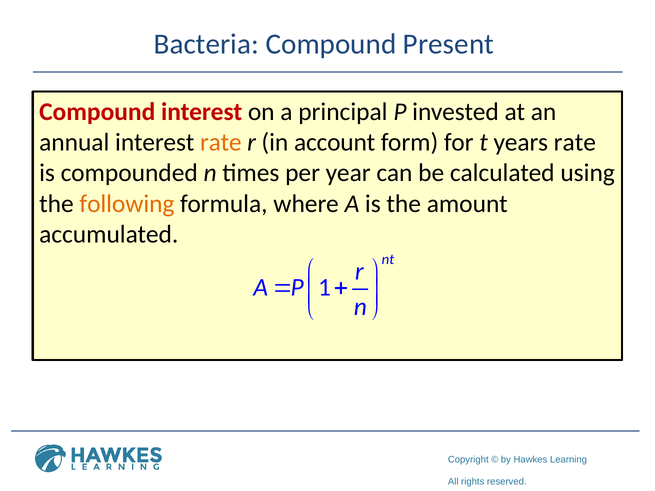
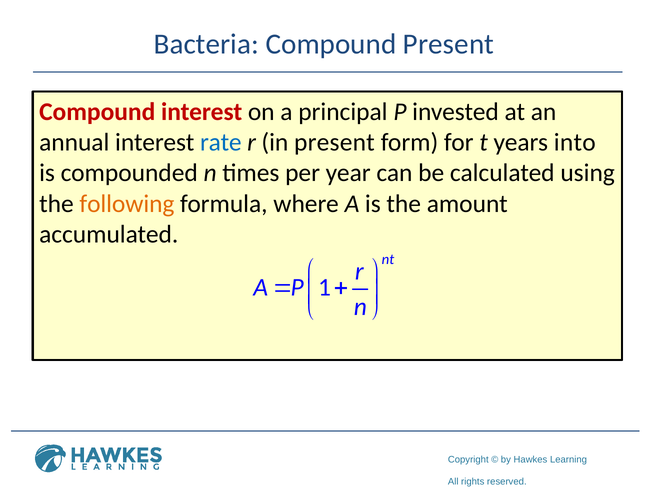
rate at (221, 143) colour: orange -> blue
in account: account -> present
years rate: rate -> into
